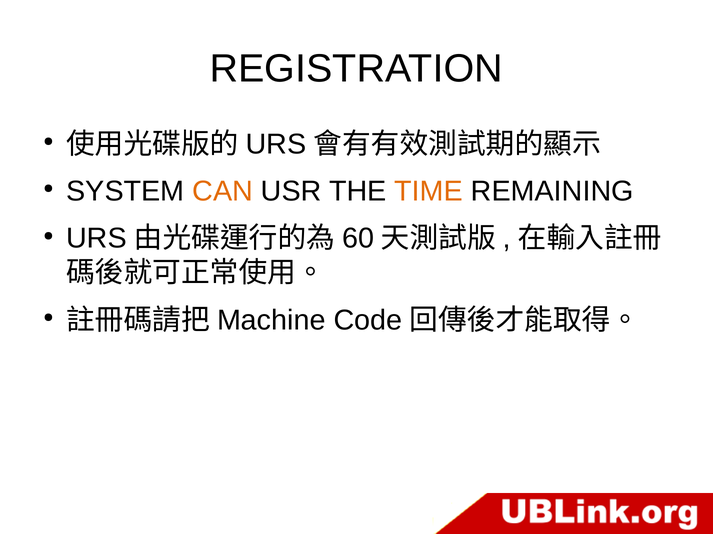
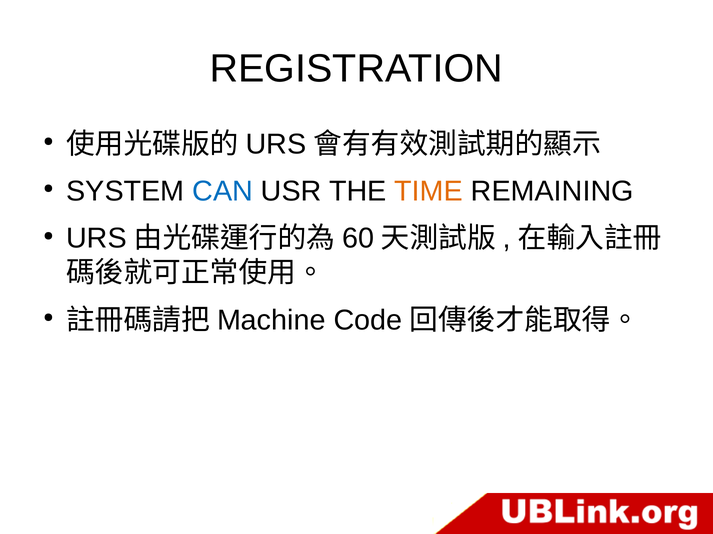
CAN colour: orange -> blue
